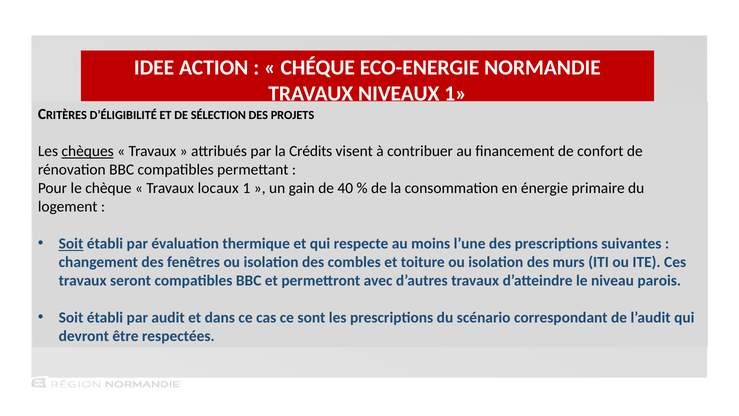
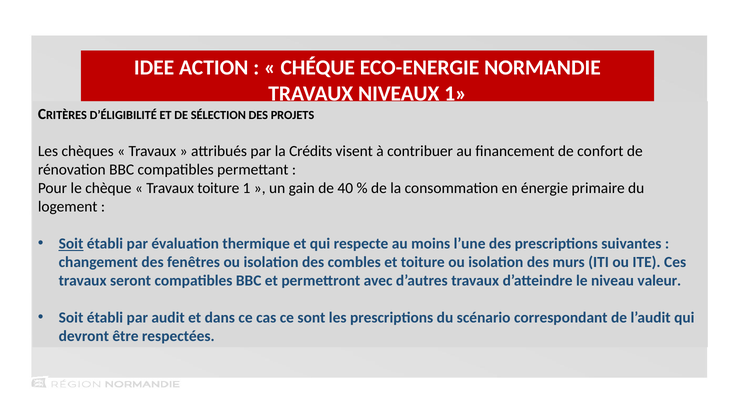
chèques underline: present -> none
Travaux locaux: locaux -> toiture
parois: parois -> valeur
